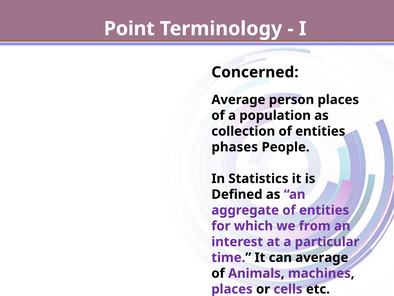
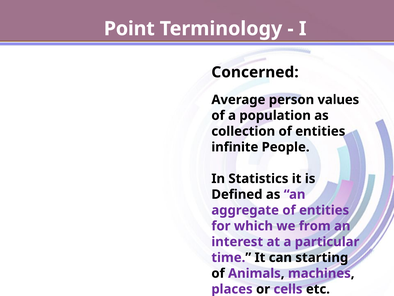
person places: places -> values
phases: phases -> infinite
can average: average -> starting
